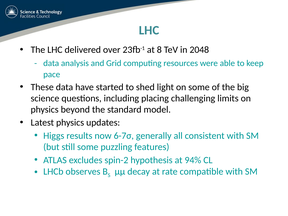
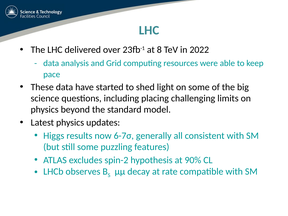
2048: 2048 -> 2022
94%: 94% -> 90%
